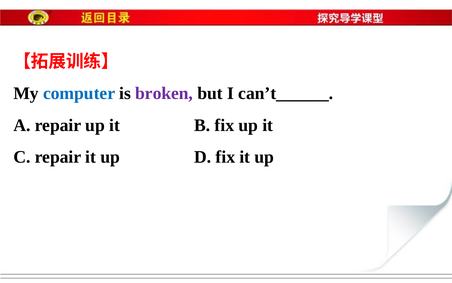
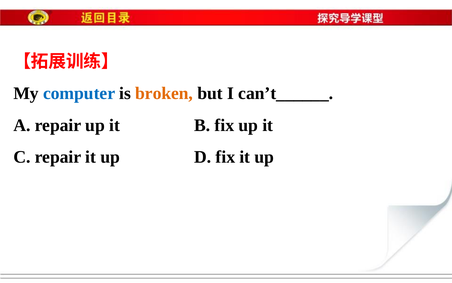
broken colour: purple -> orange
